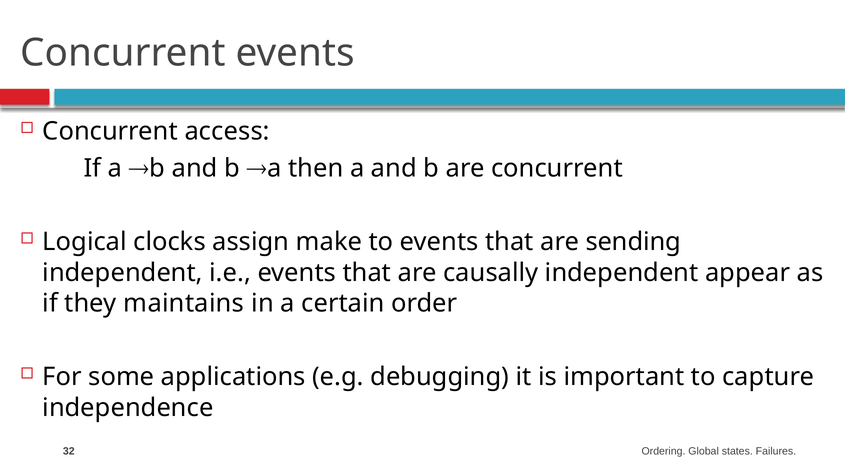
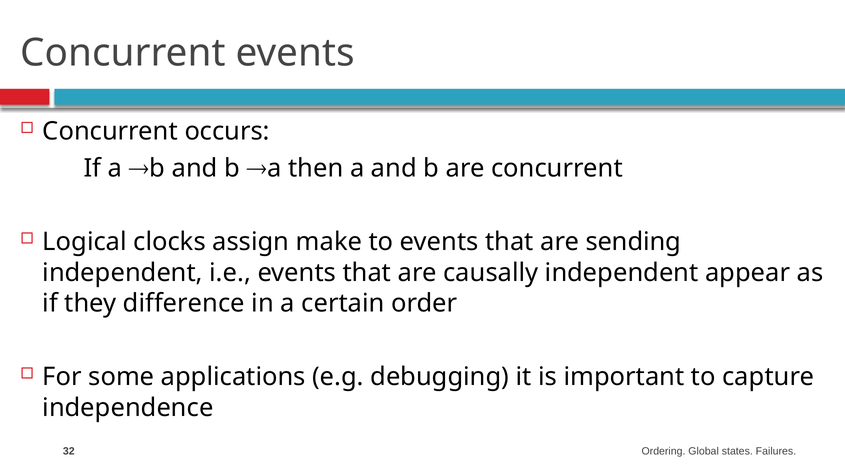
access: access -> occurs
maintains: maintains -> difference
